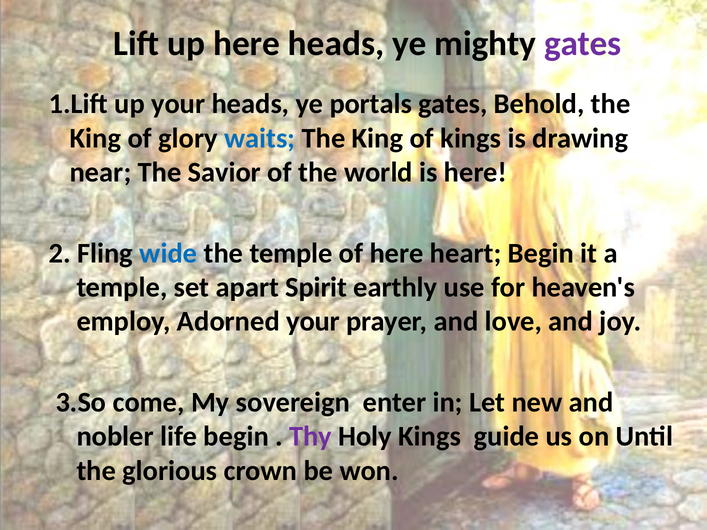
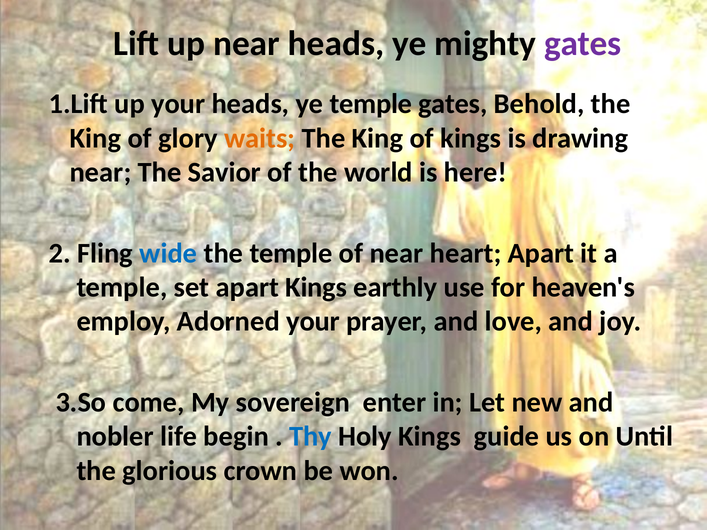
up here: here -> near
ye portals: portals -> temple
waits colour: blue -> orange
of here: here -> near
heart Begin: Begin -> Apart
apart Spirit: Spirit -> Kings
Thy colour: purple -> blue
